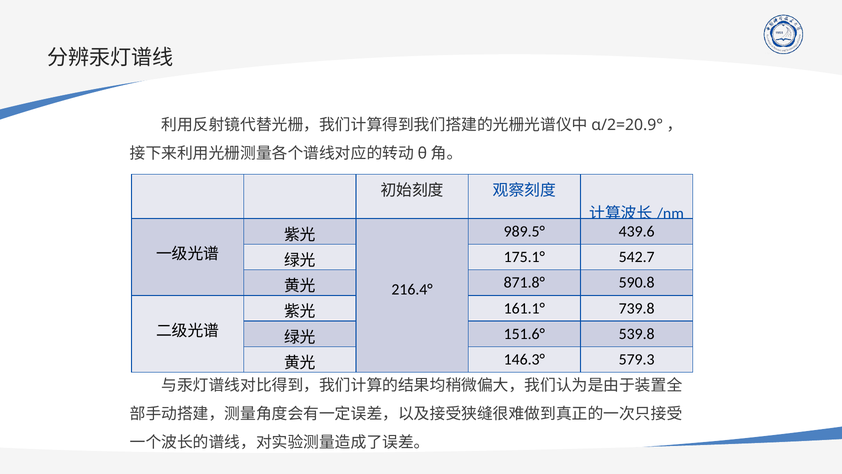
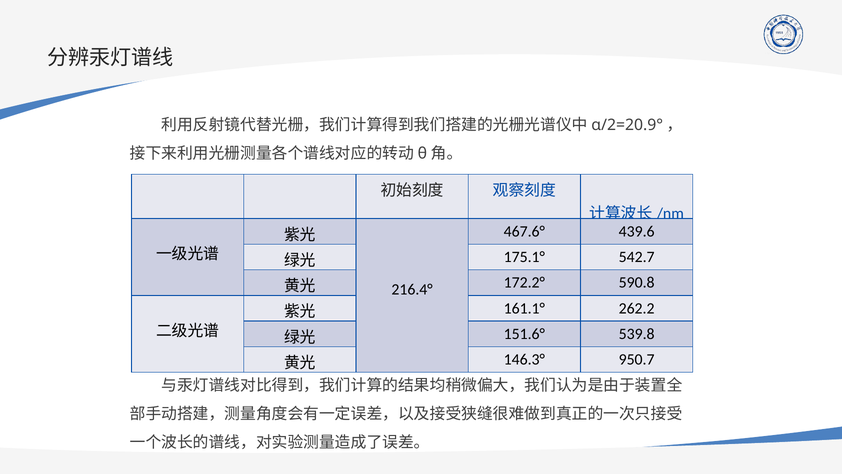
989.5°: 989.5° -> 467.6°
871.8°: 871.8° -> 172.2°
739.8: 739.8 -> 262.2
579.3: 579.3 -> 950.7
